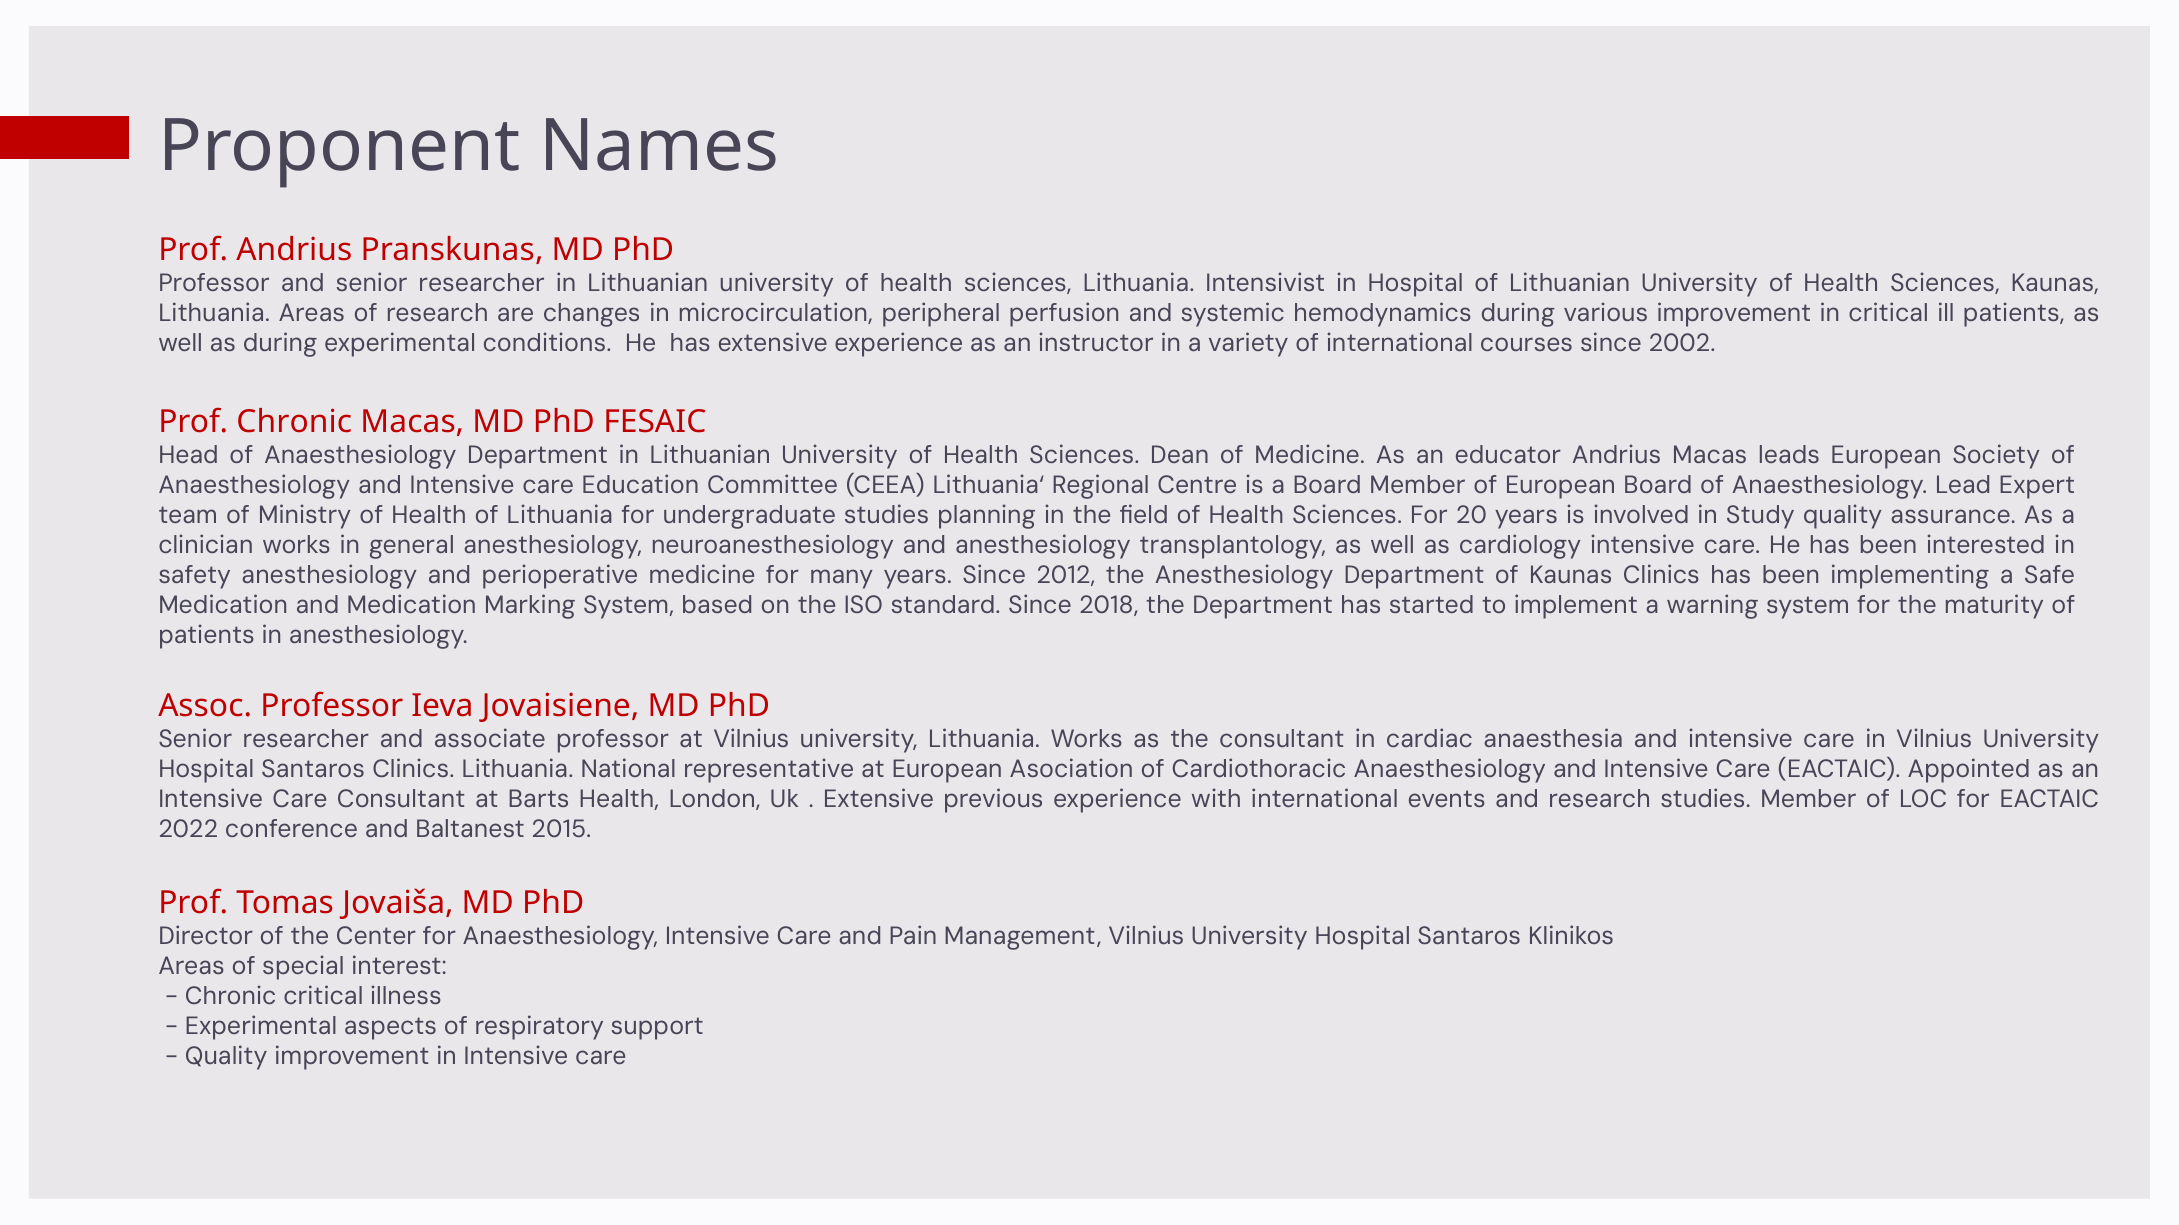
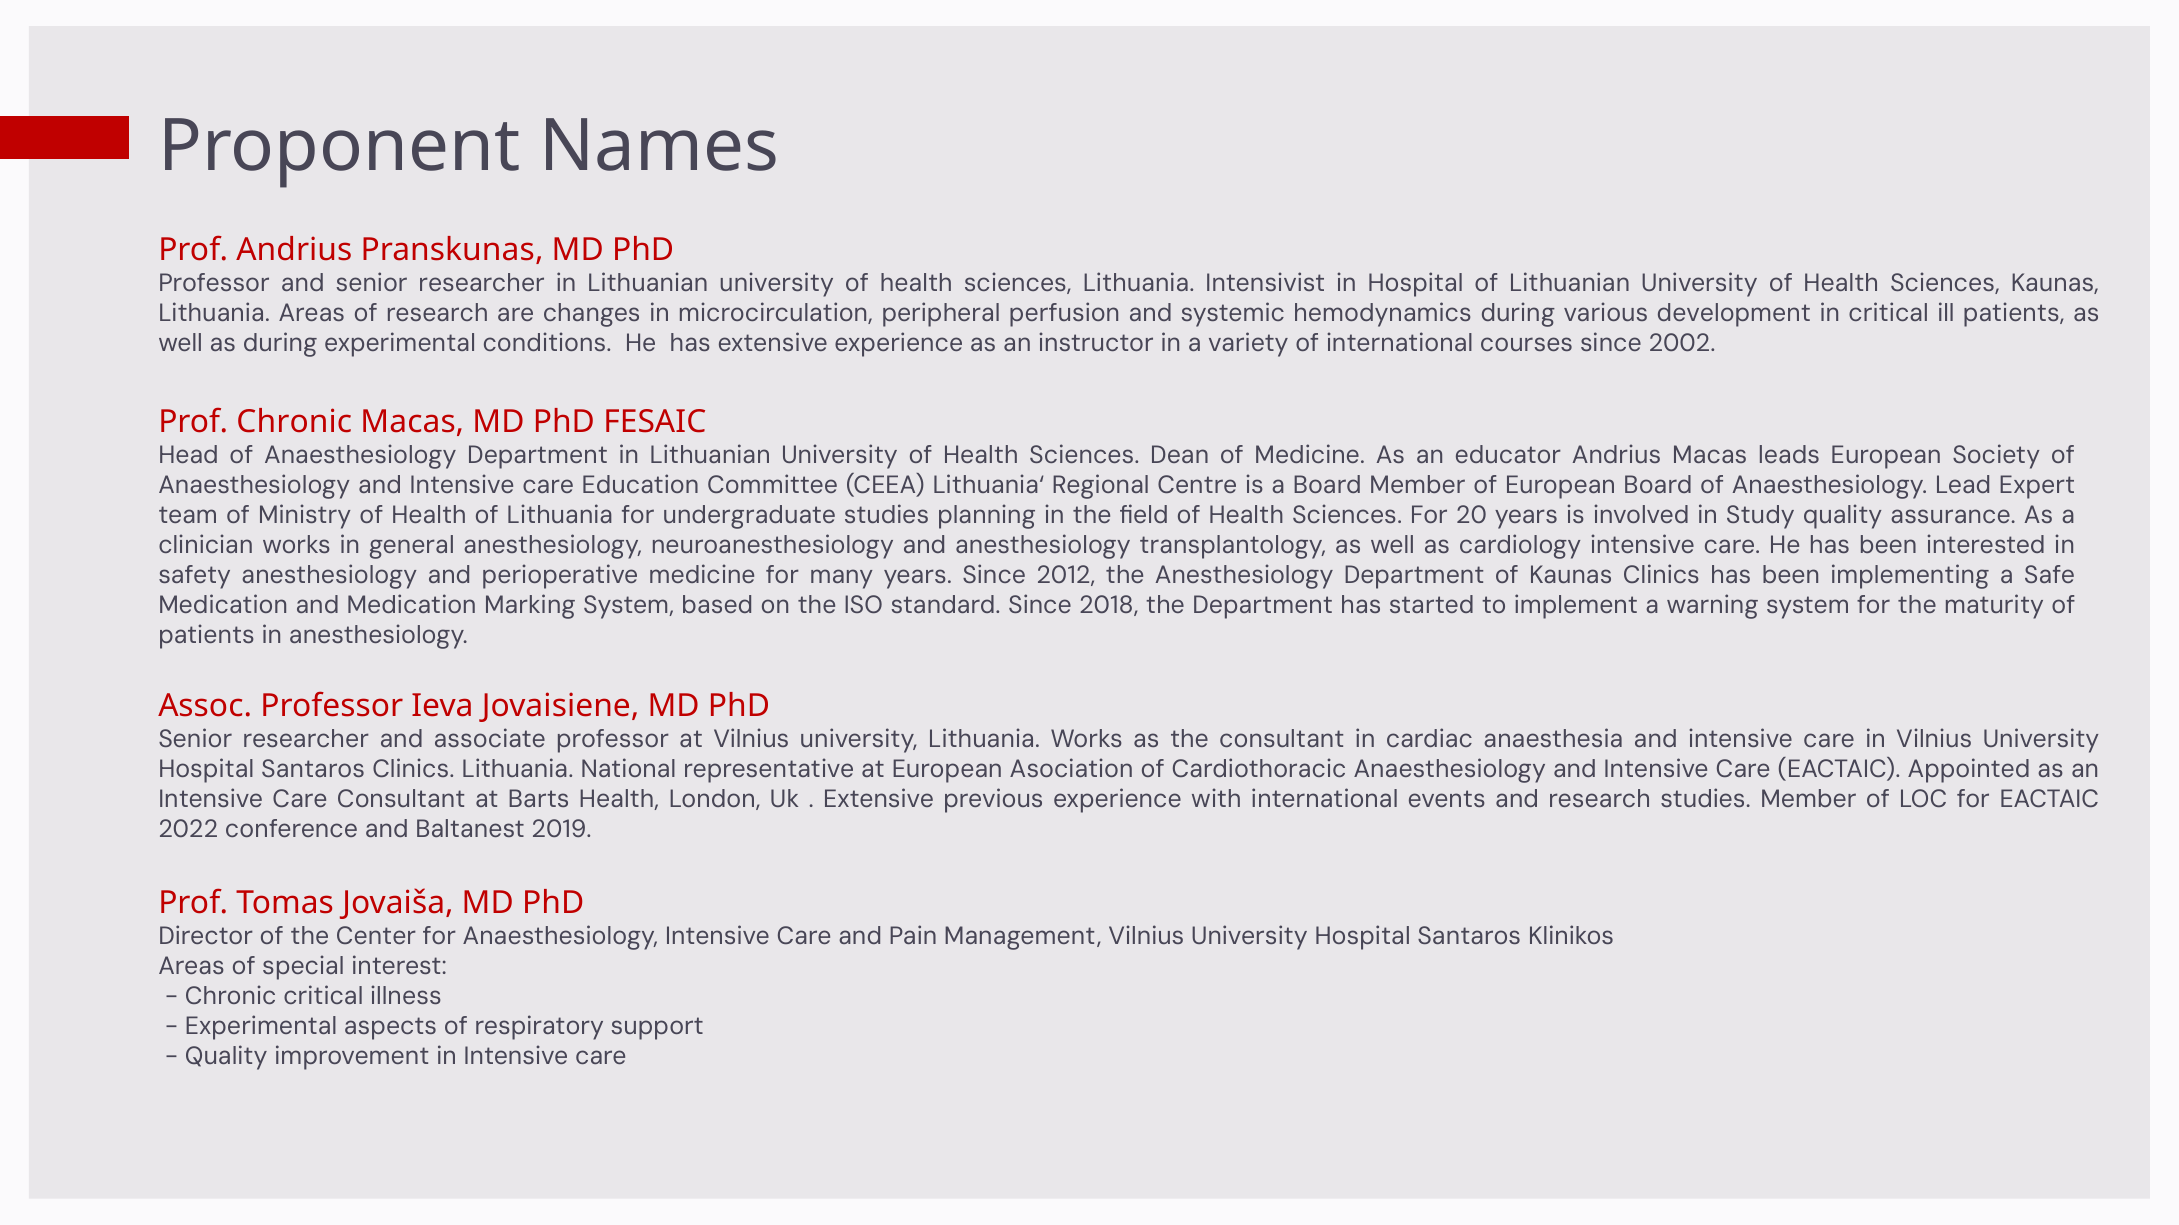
various improvement: improvement -> development
2015: 2015 -> 2019
